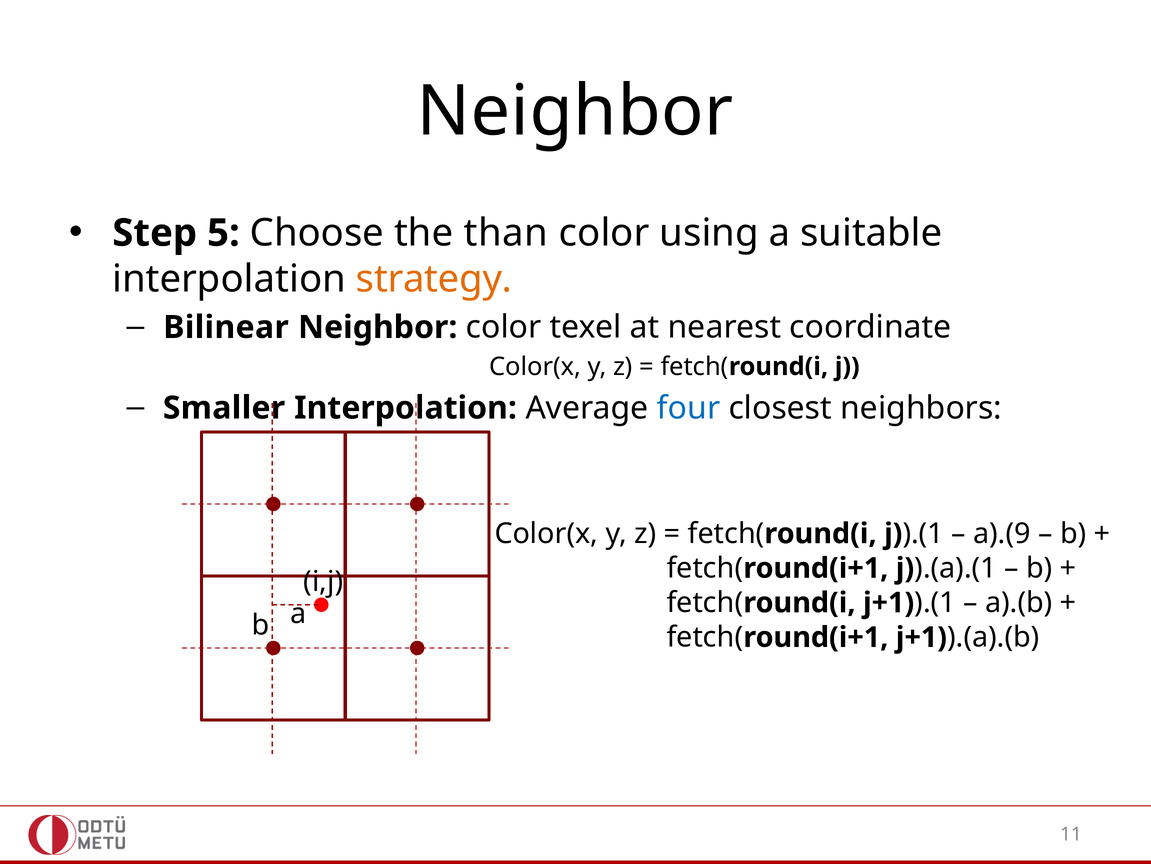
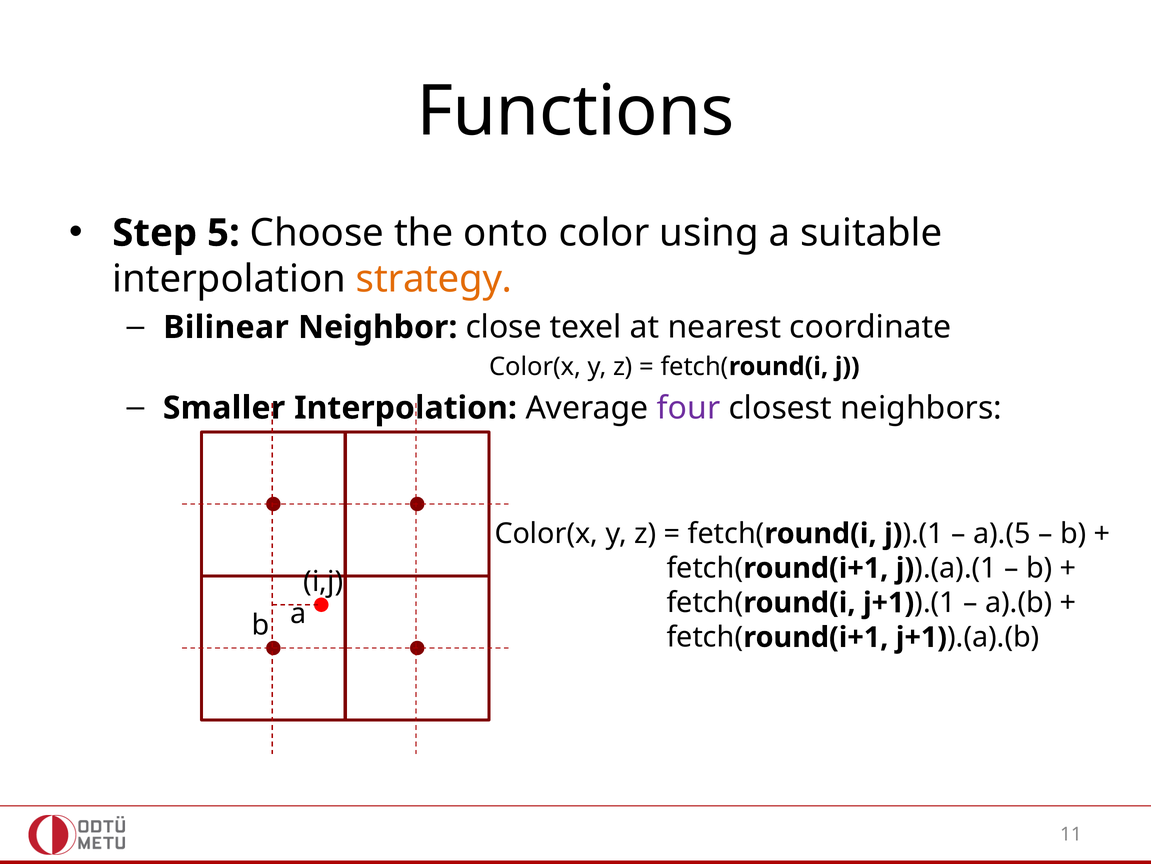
Neighbor at (575, 111): Neighbor -> Functions
than: than -> onto
Neighbor color: color -> close
four colour: blue -> purple
a).(9: a).(9 -> a).(5
